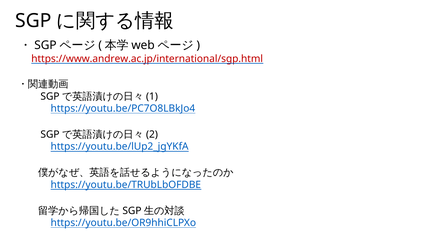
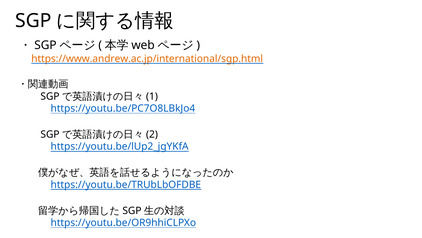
https://www.andrew.ac.jp/international/sgp.html colour: red -> orange
